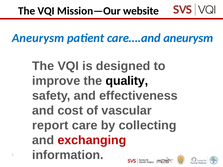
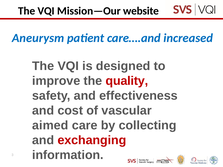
care….and aneurysm: aneurysm -> increased
quality colour: black -> red
report: report -> aimed
